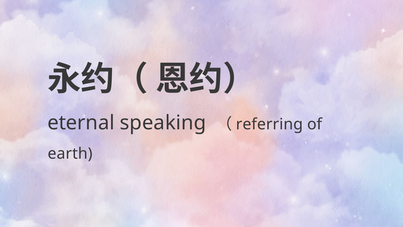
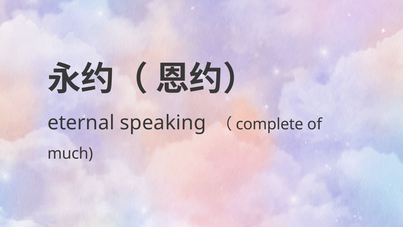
referring: referring -> complete
earth: earth -> much
